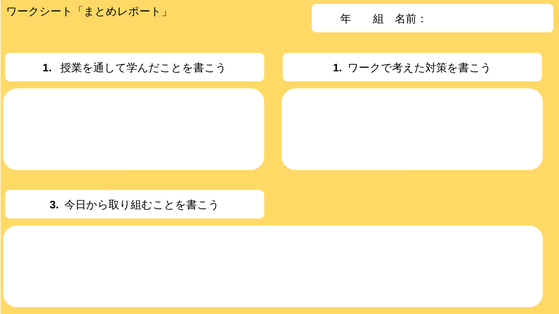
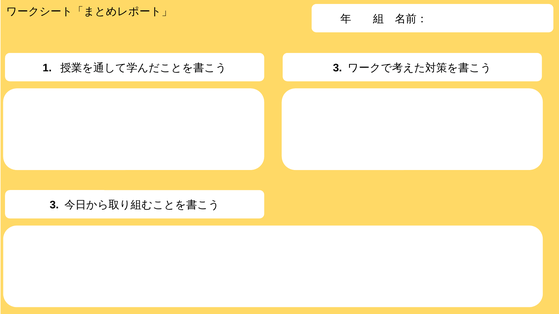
1 at (337, 68): 1 -> 3
